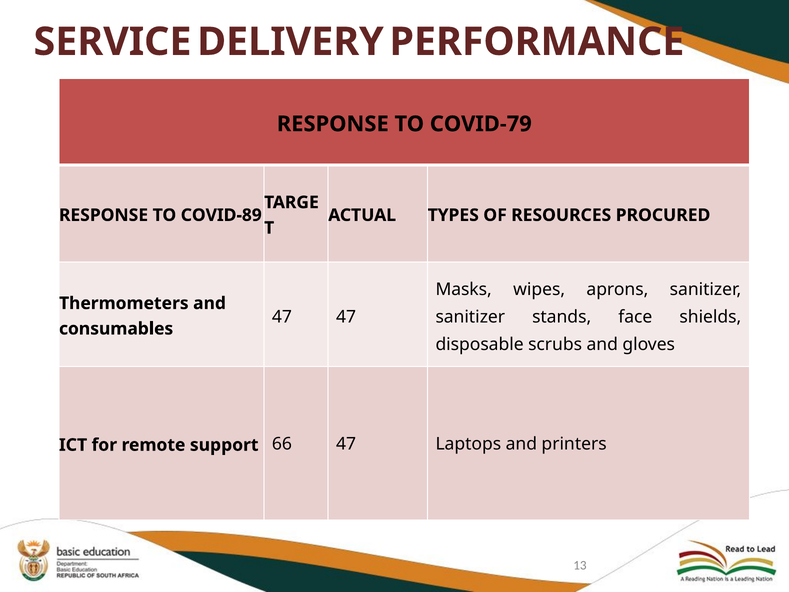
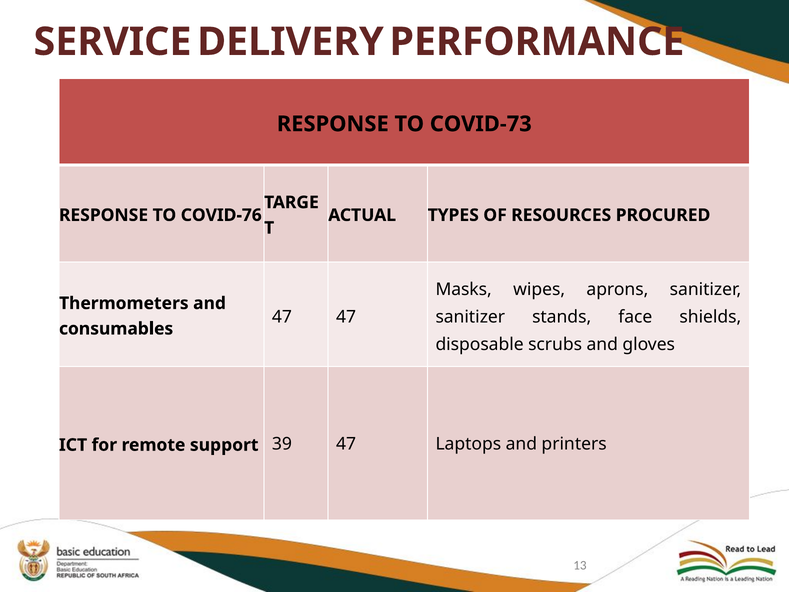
COVID-79: COVID-79 -> COVID-73
COVID-89: COVID-89 -> COVID-76
66: 66 -> 39
